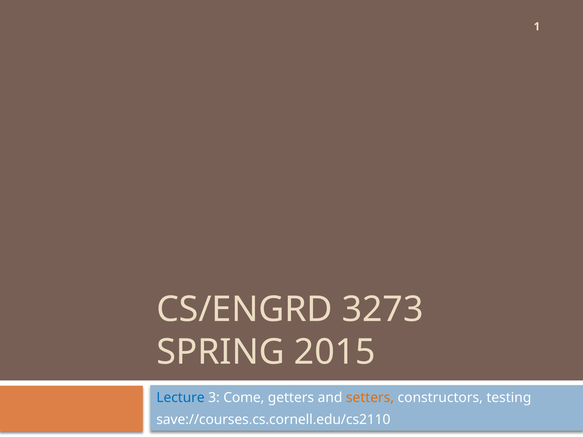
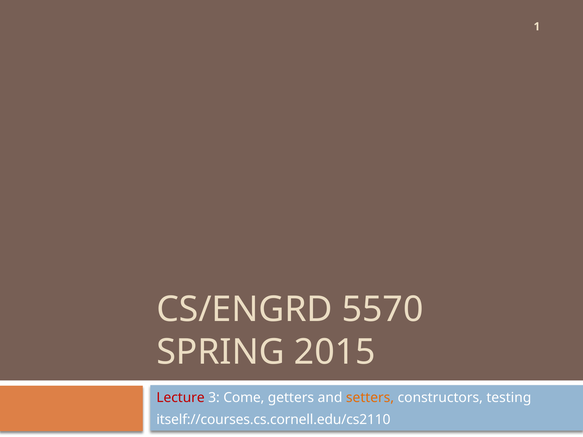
3273: 3273 -> 5570
Lecture colour: blue -> red
save://courses.cs.cornell.edu/cs2110: save://courses.cs.cornell.edu/cs2110 -> itself://courses.cs.cornell.edu/cs2110
